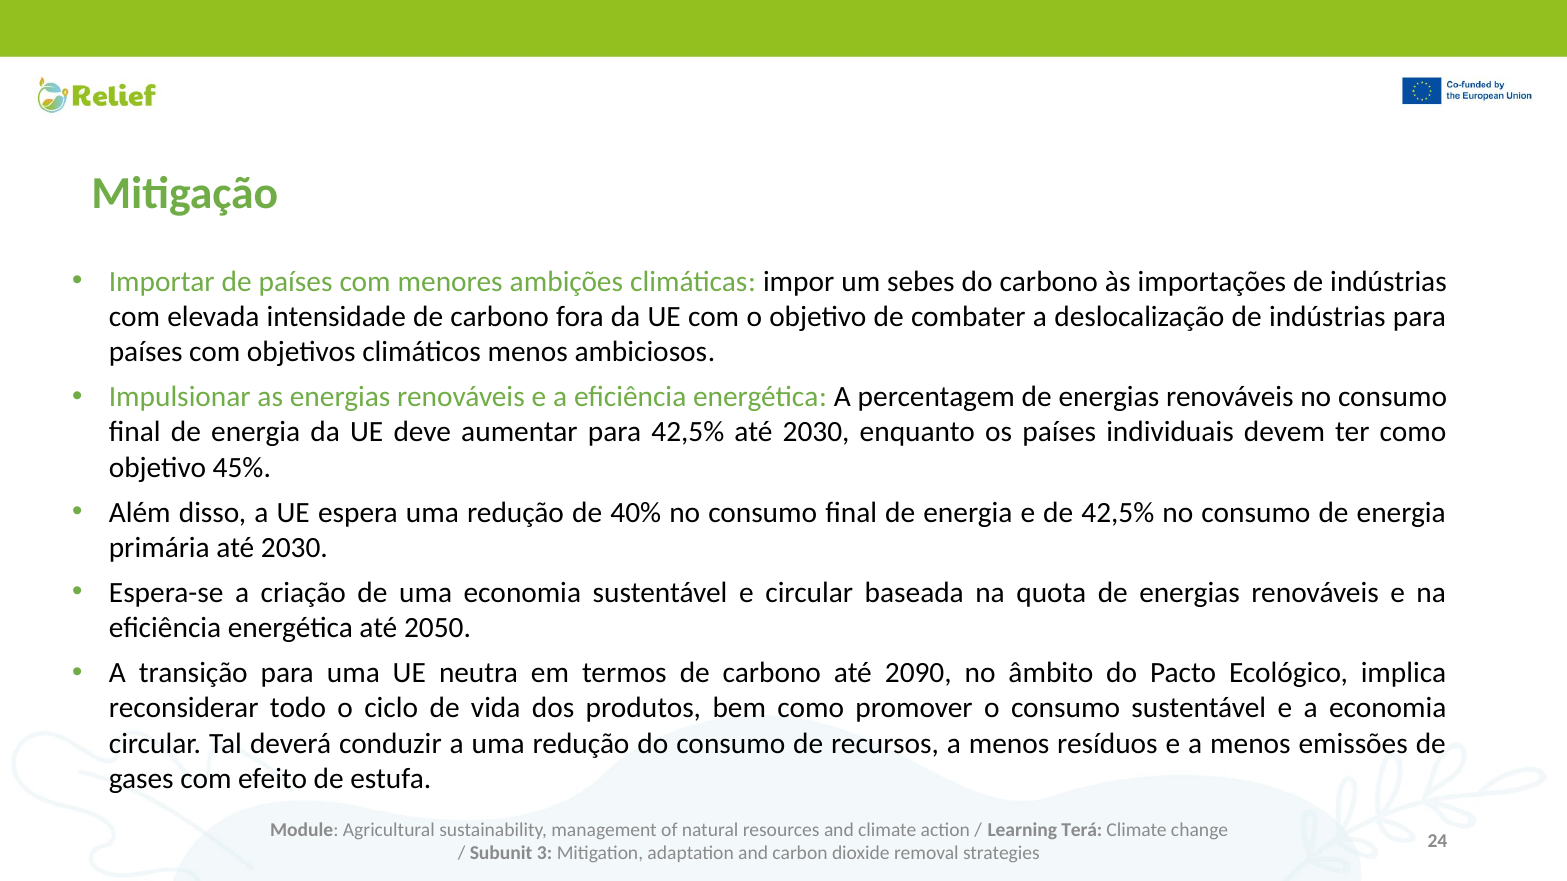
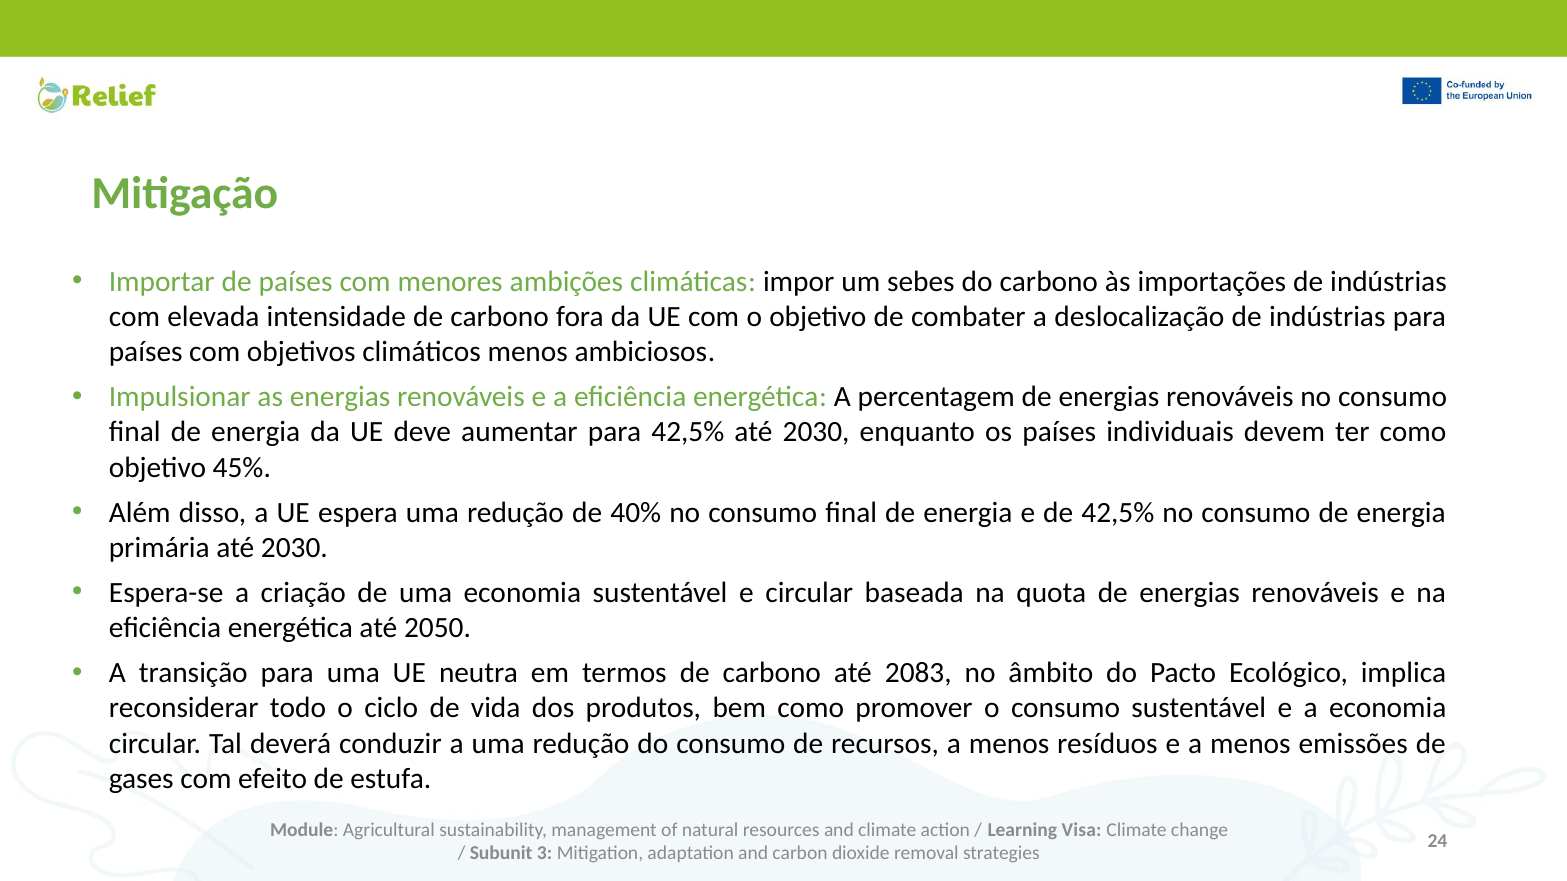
2090: 2090 -> 2083
Terá: Terá -> Visa
